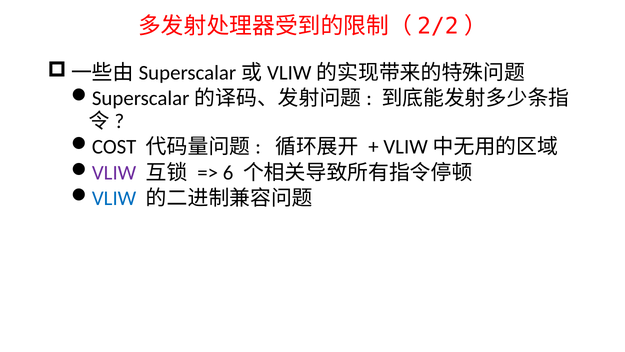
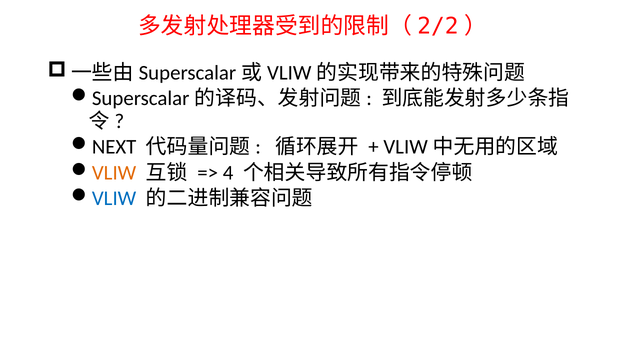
COST: COST -> NEXT
VLIW at (114, 173) colour: purple -> orange
6: 6 -> 4
